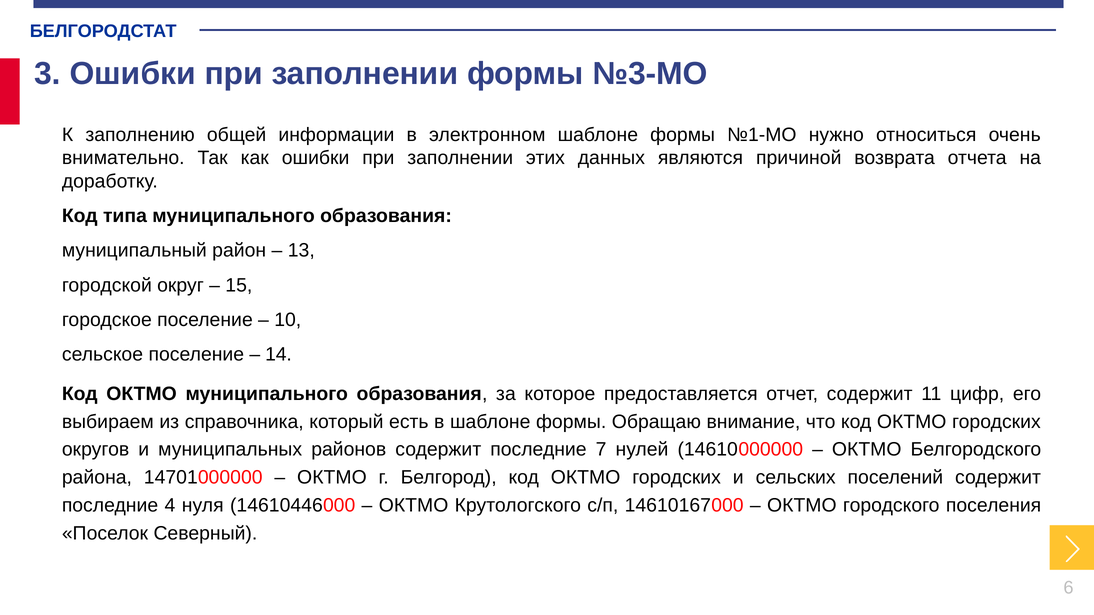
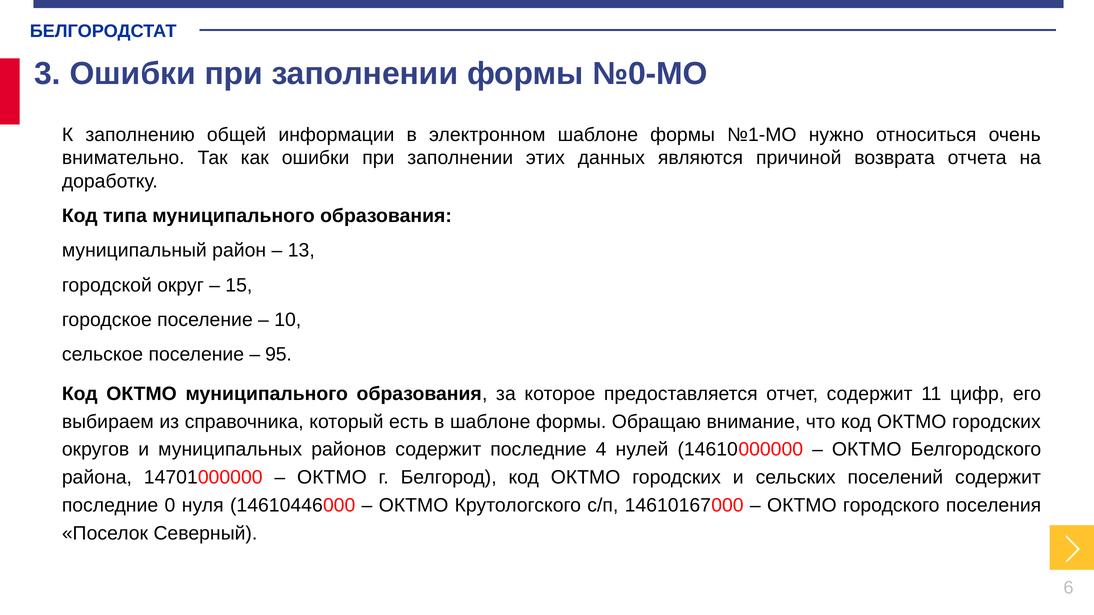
№3-МО: №3-МО -> №0-МО
14: 14 -> 95
7: 7 -> 4
4: 4 -> 0
